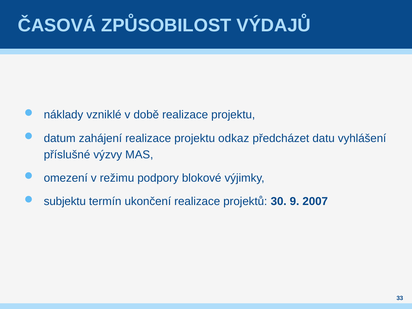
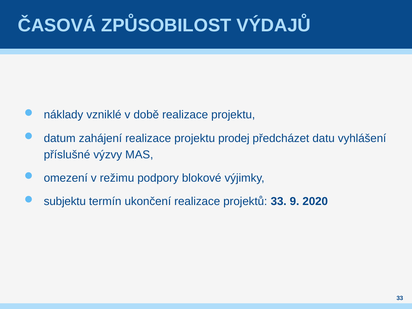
odkaz: odkaz -> prodej
projektů 30: 30 -> 33
2007: 2007 -> 2020
